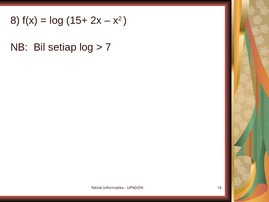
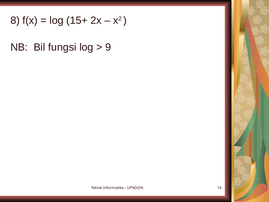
setiap: setiap -> fungsi
7: 7 -> 9
